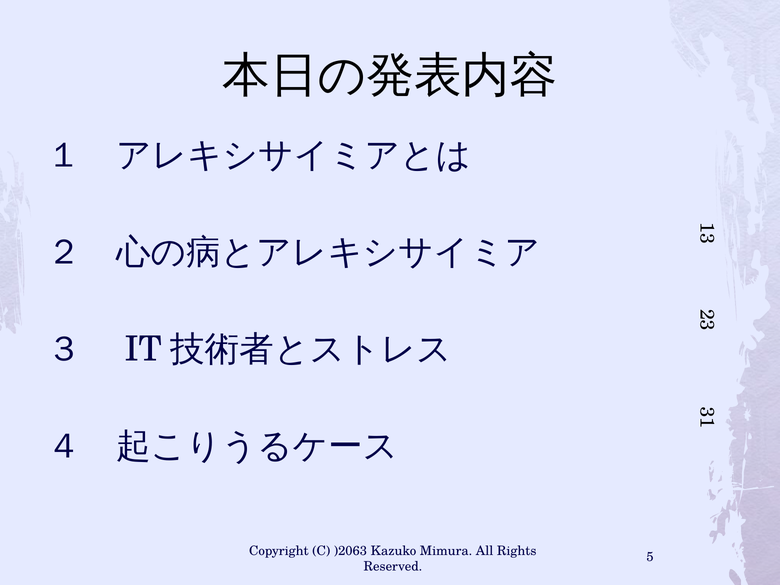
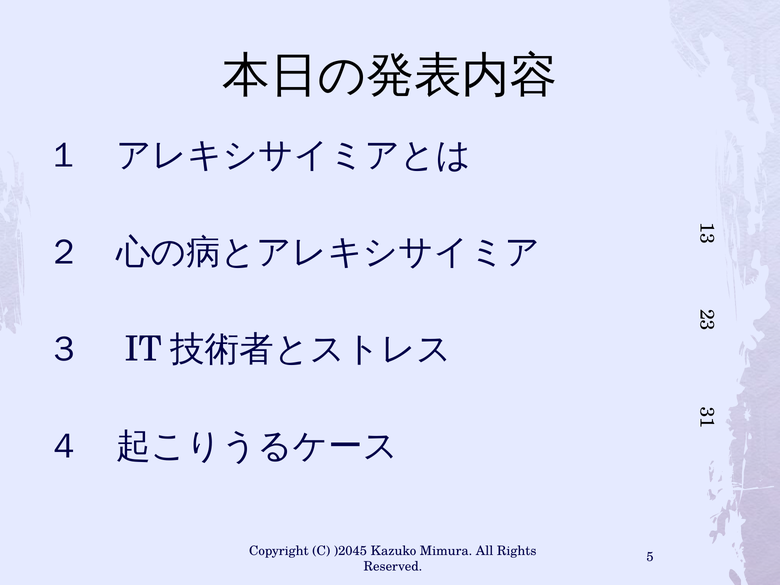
)2063: )2063 -> )2045
